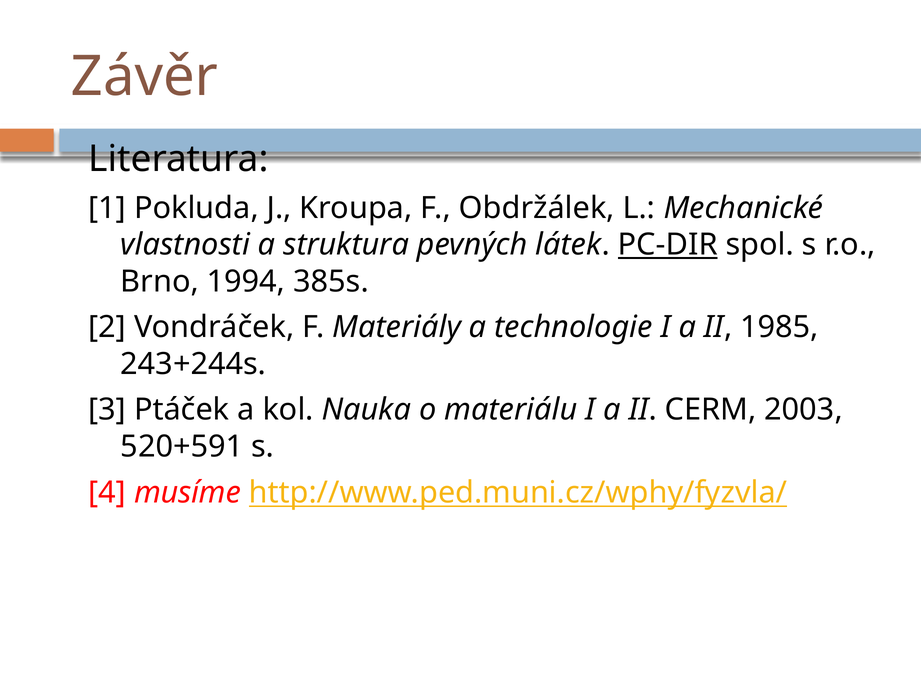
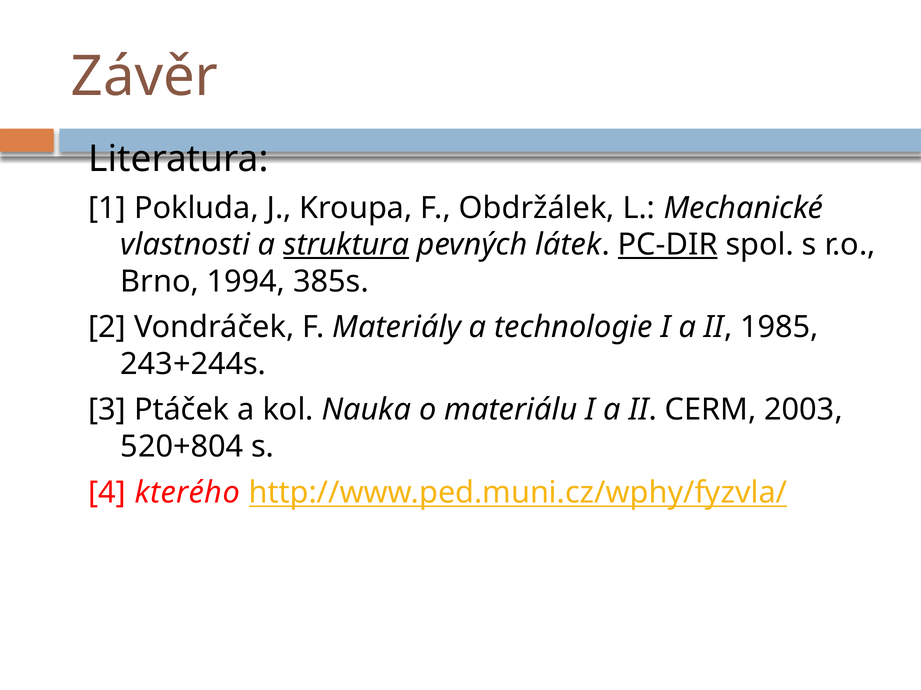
struktura underline: none -> present
520+591: 520+591 -> 520+804
musíme: musíme -> kterého
